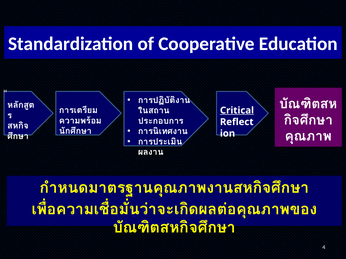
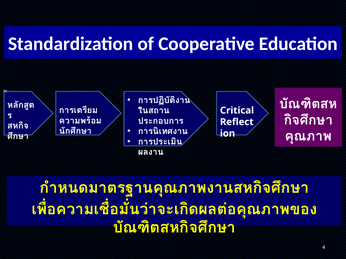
Critical underline: present -> none
